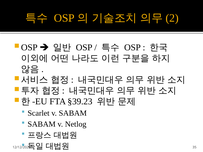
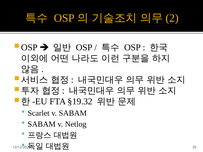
§39.23: §39.23 -> §19.32
